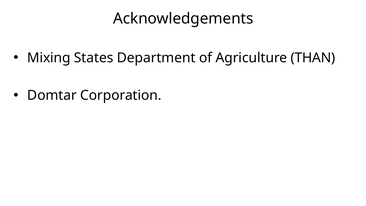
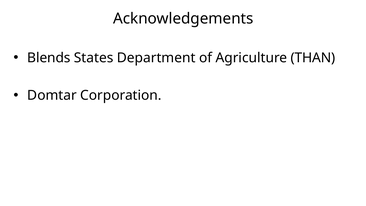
Mixing: Mixing -> Blends
